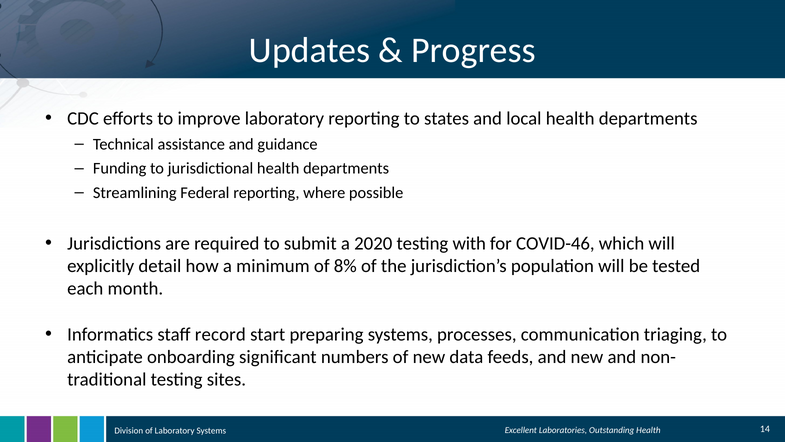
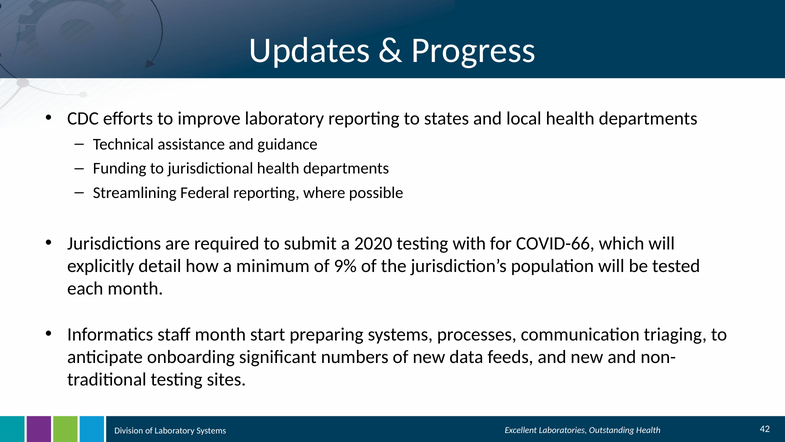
COVID-46: COVID-46 -> COVID-66
8%: 8% -> 9%
staff record: record -> month
14: 14 -> 42
